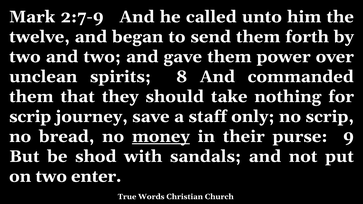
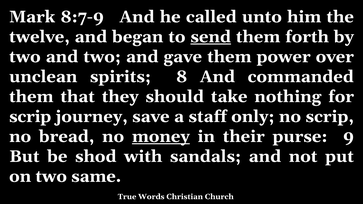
2:7-9: 2:7-9 -> 8:7-9
send underline: none -> present
enter: enter -> same
